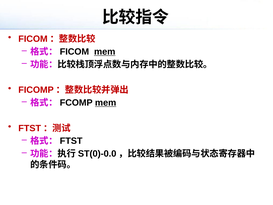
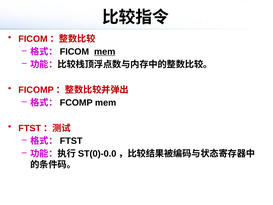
mem at (106, 103) underline: present -> none
